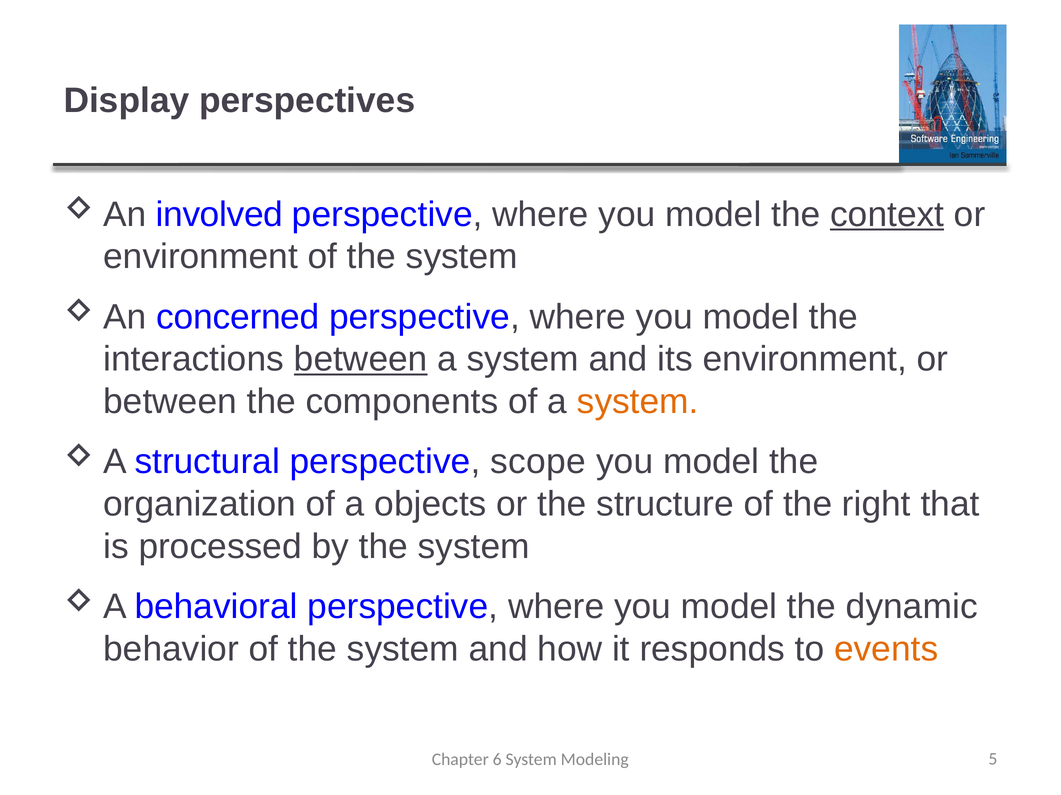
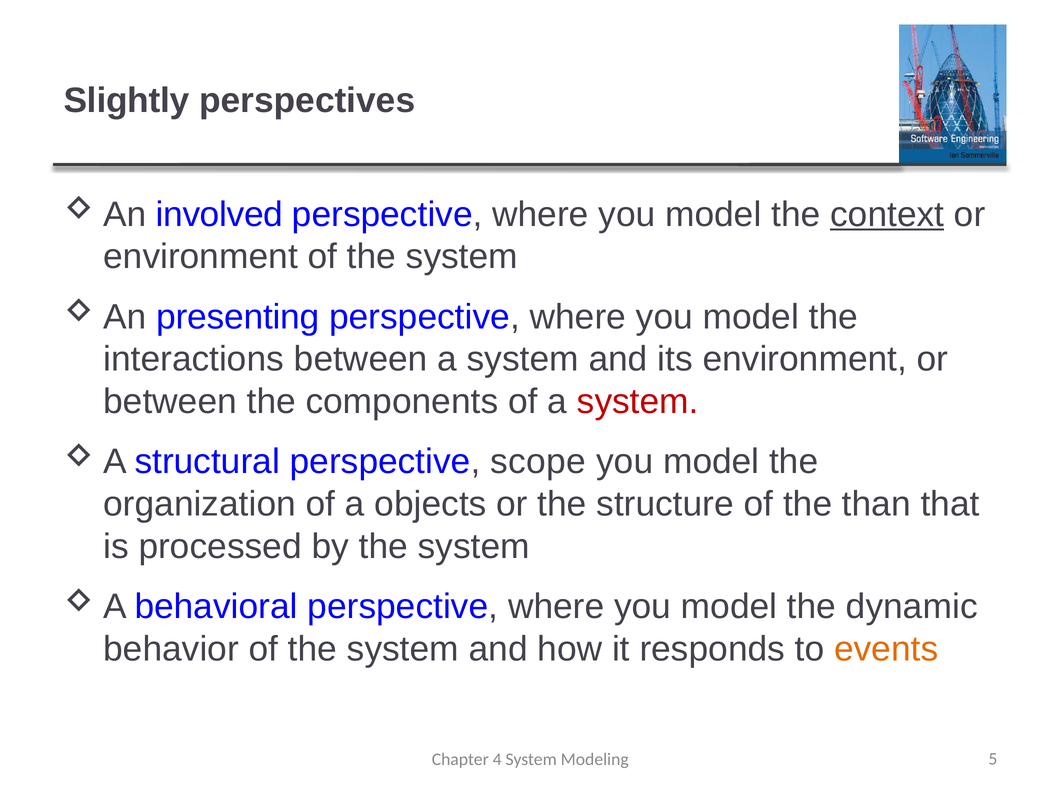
Display: Display -> Slightly
concerned: concerned -> presenting
between at (361, 360) underline: present -> none
system at (638, 402) colour: orange -> red
right: right -> than
6: 6 -> 4
